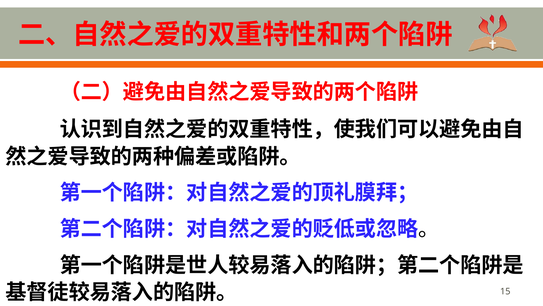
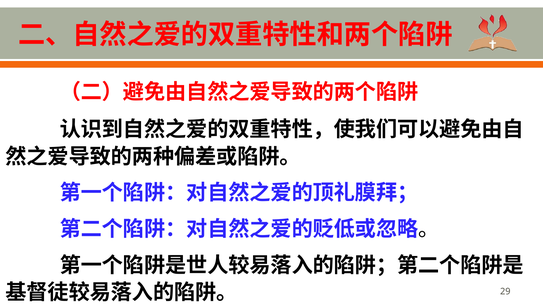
15: 15 -> 29
